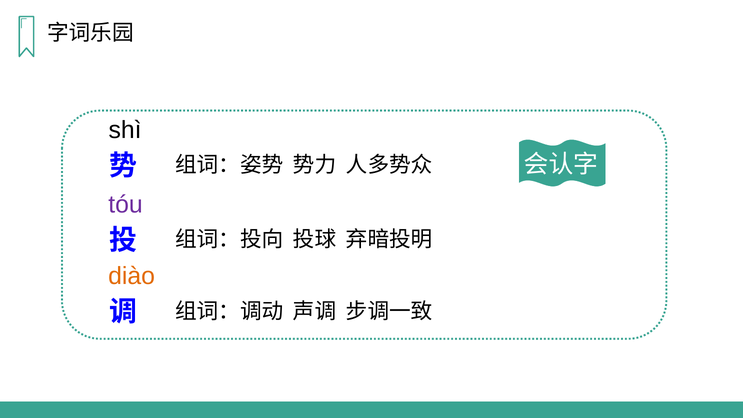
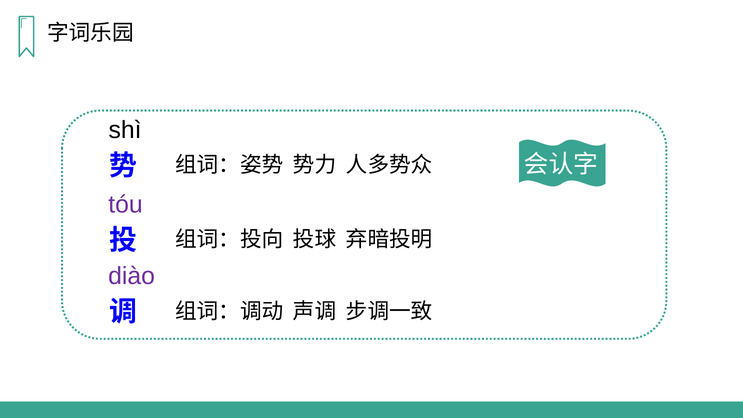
diào colour: orange -> purple
